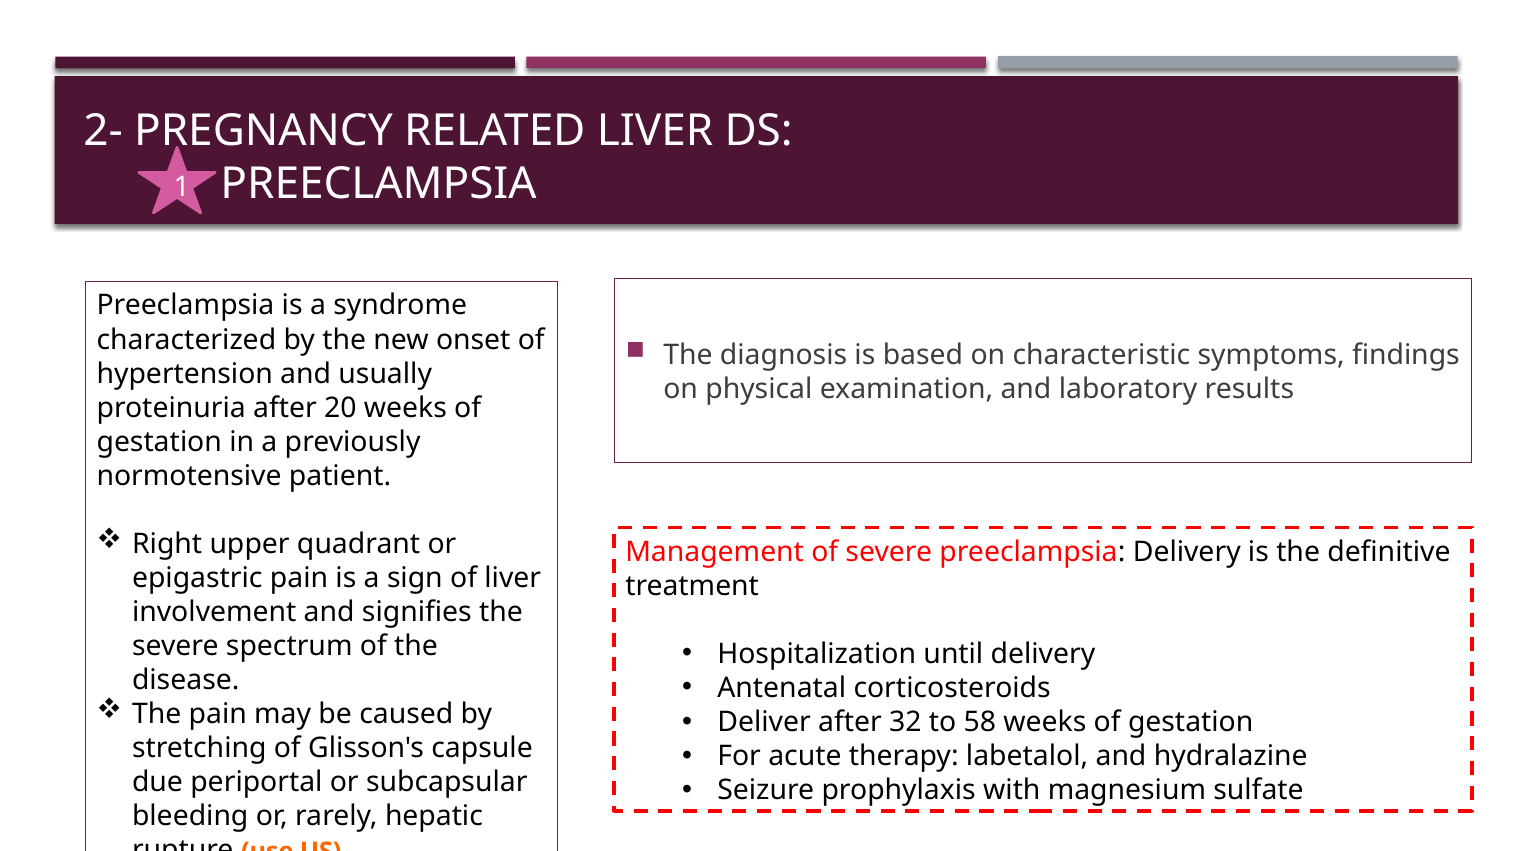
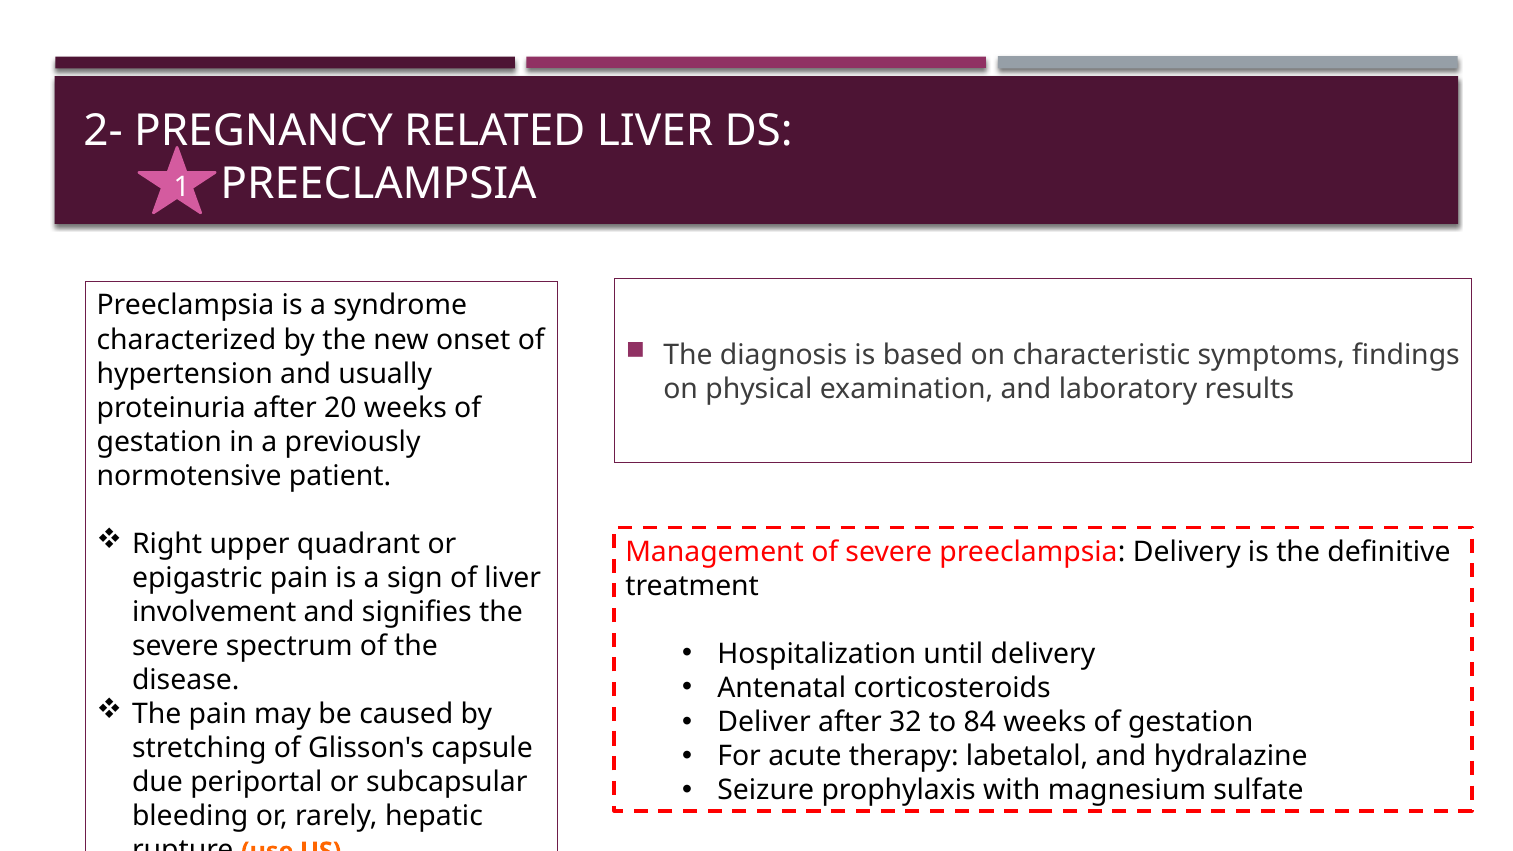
58: 58 -> 84
